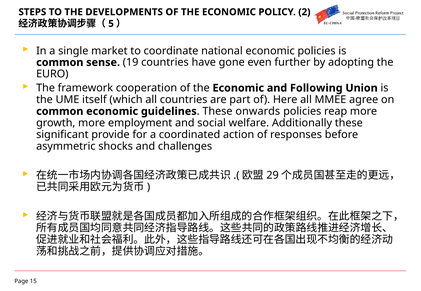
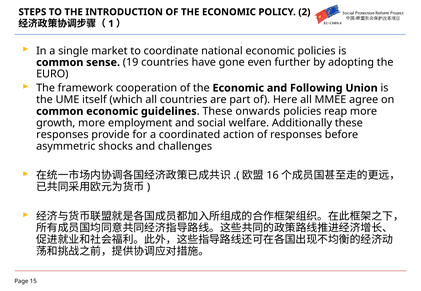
DEVELOPMENTS: DEVELOPMENTS -> INTRODUCTION
5: 5 -> 1
significant at (62, 135): significant -> responses
29: 29 -> 16
